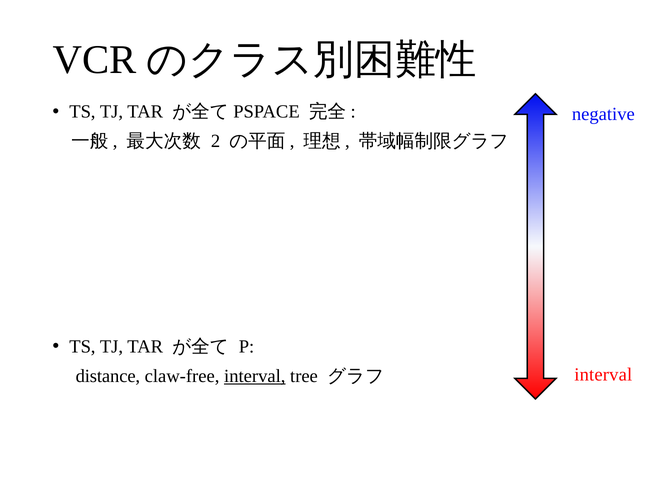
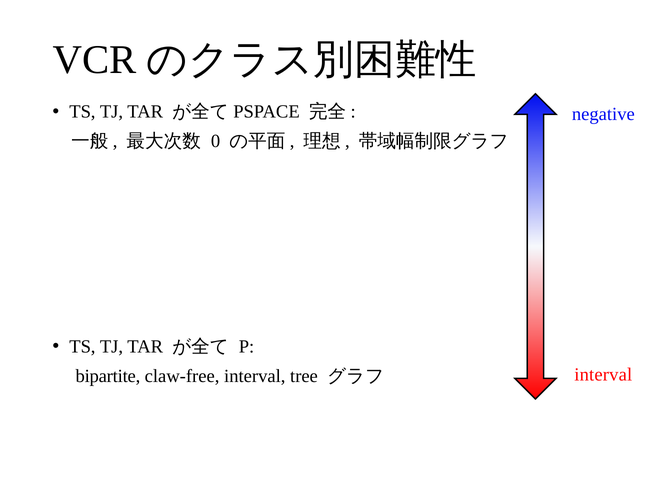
2: 2 -> 0
distance: distance -> bipartite
interval at (255, 376) underline: present -> none
